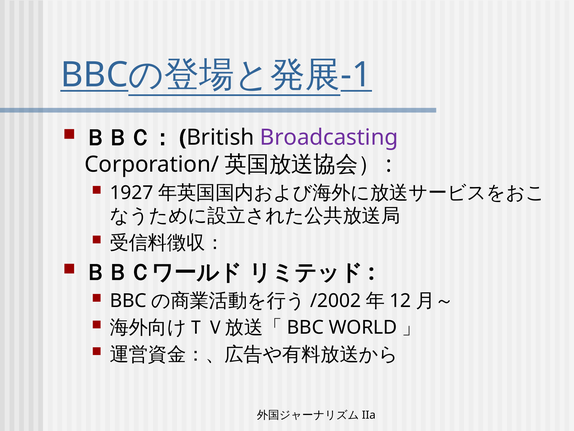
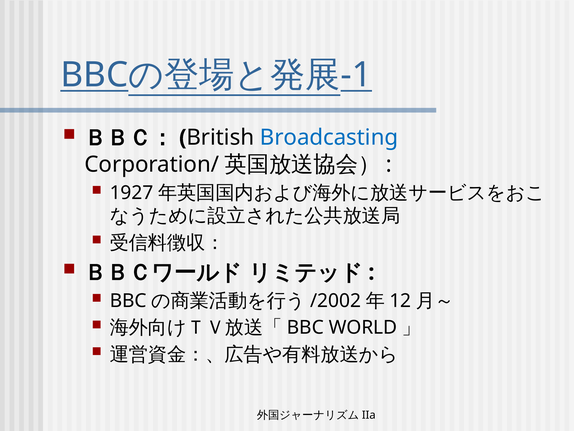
Broadcasting colour: purple -> blue
